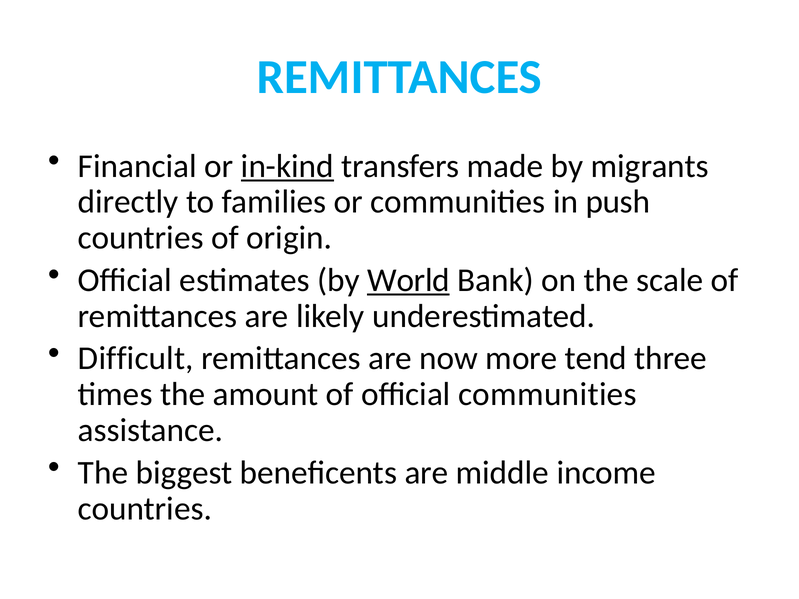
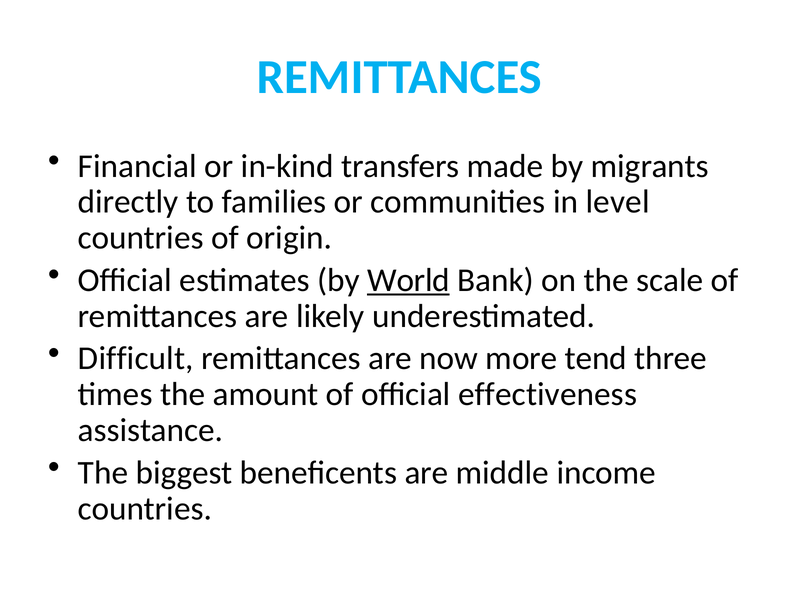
in-kind underline: present -> none
push: push -> level
official communities: communities -> effectiveness
